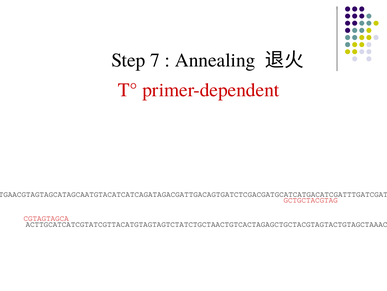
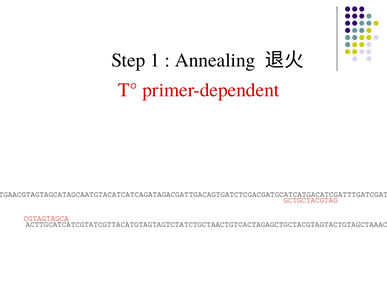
7: 7 -> 1
